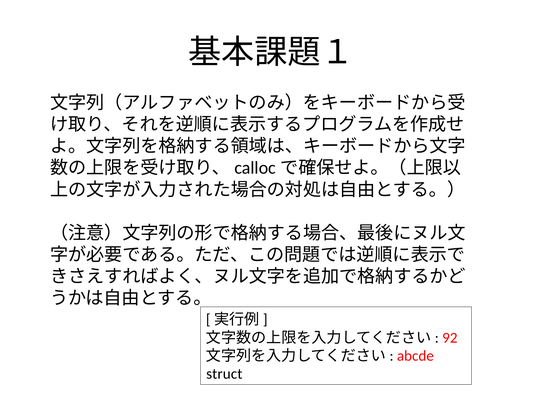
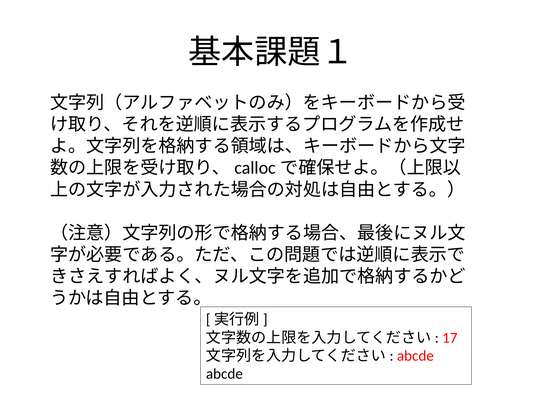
92: 92 -> 17
struct at (224, 374): struct -> abcde
